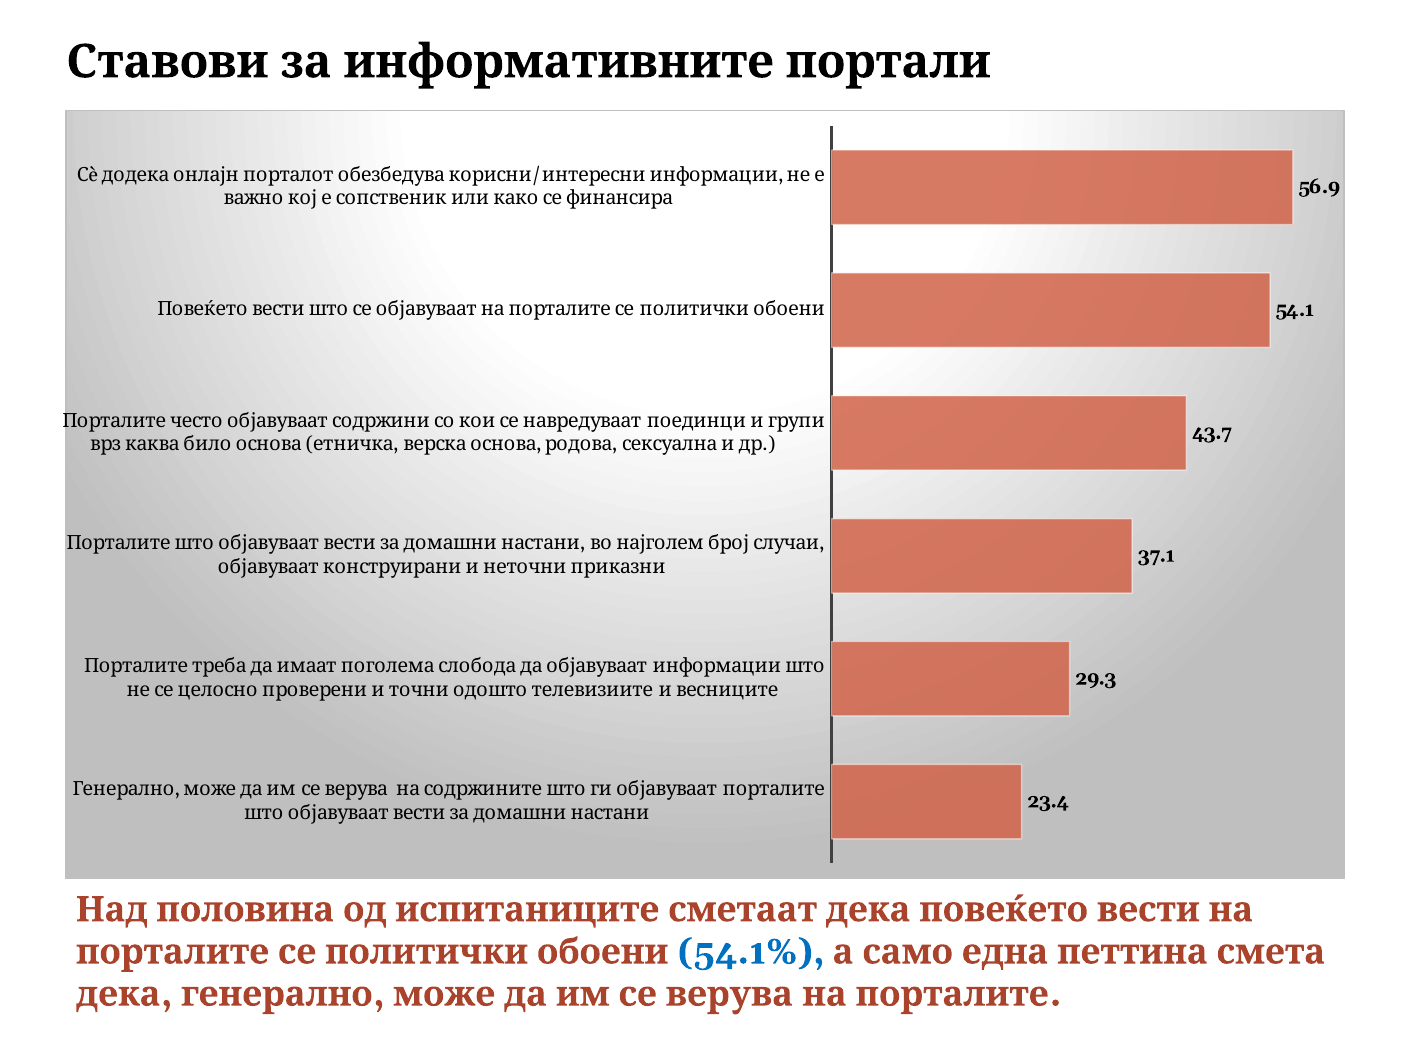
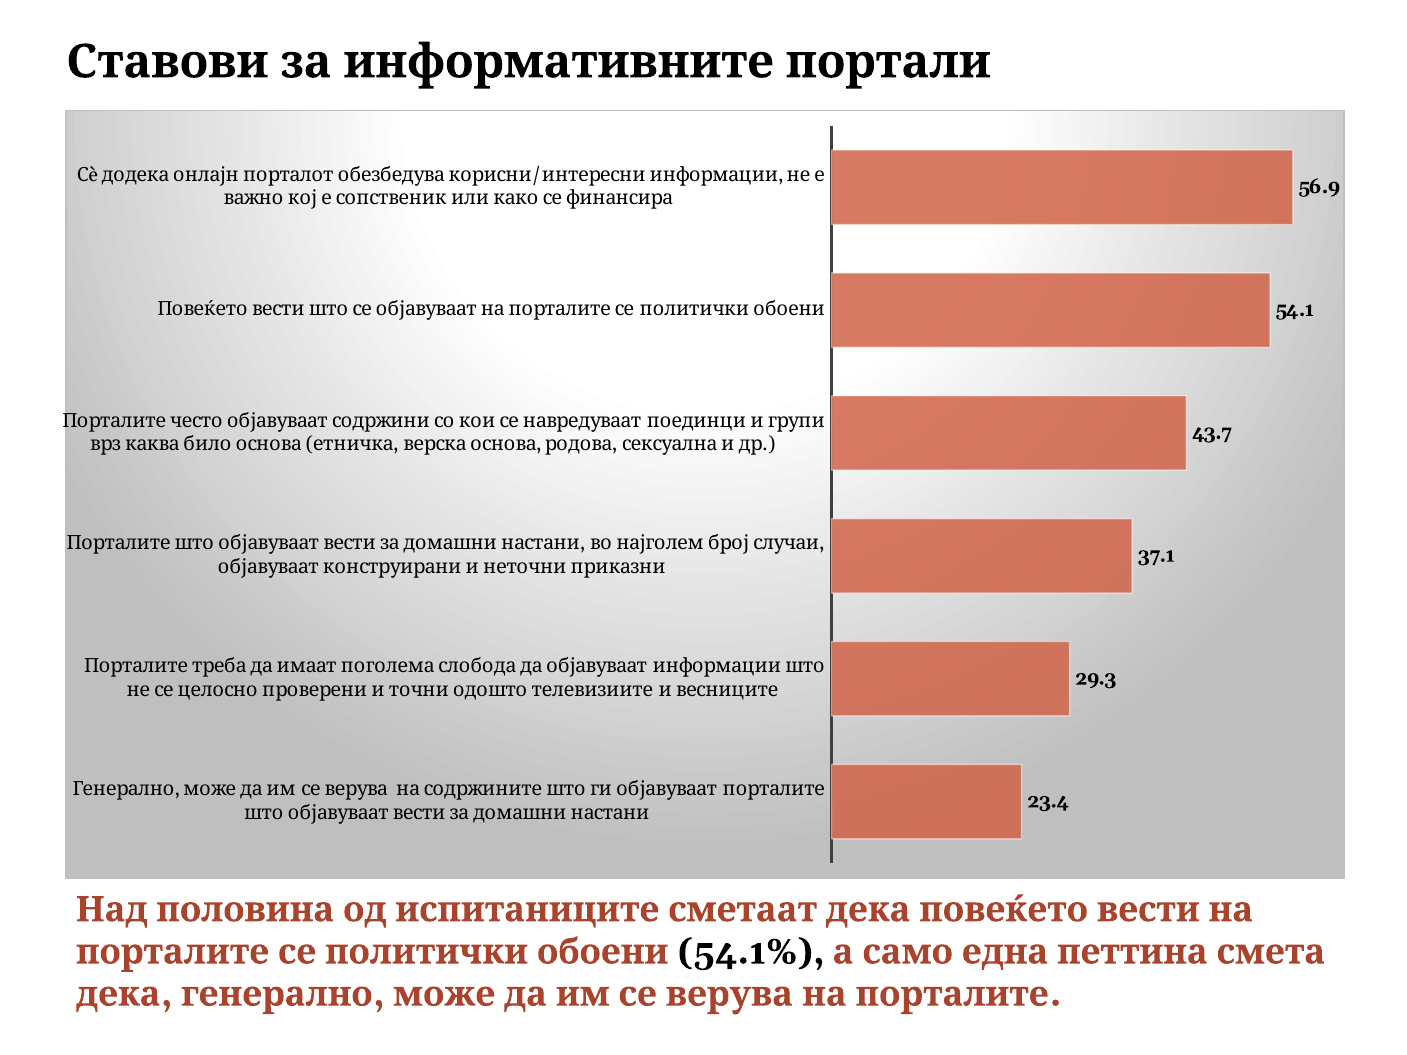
54.1% colour: blue -> black
